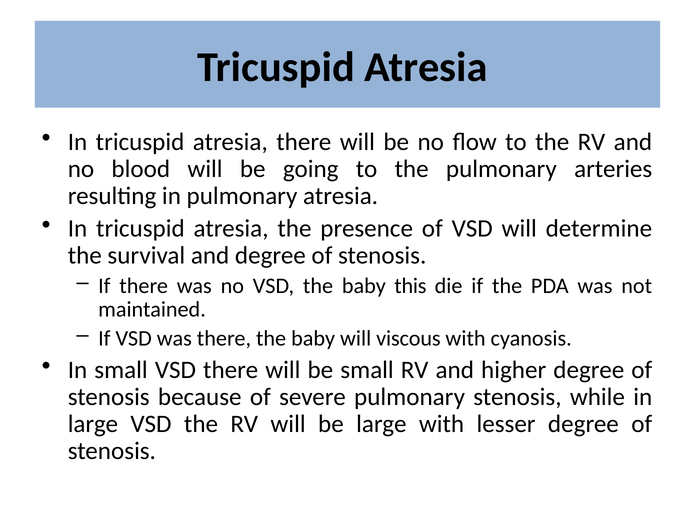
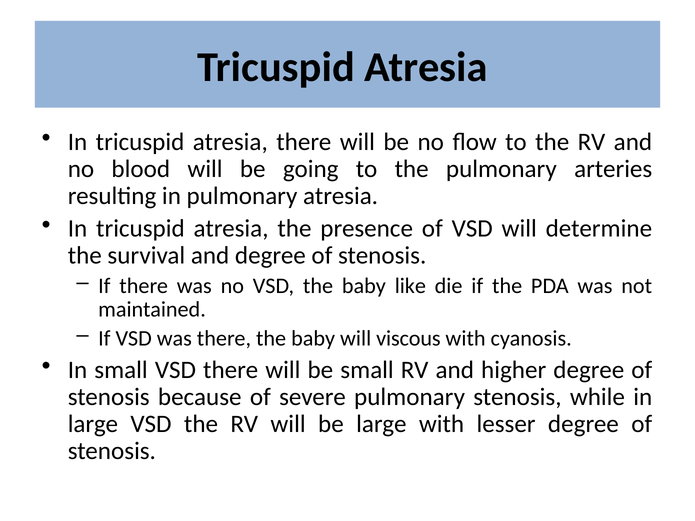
this: this -> like
